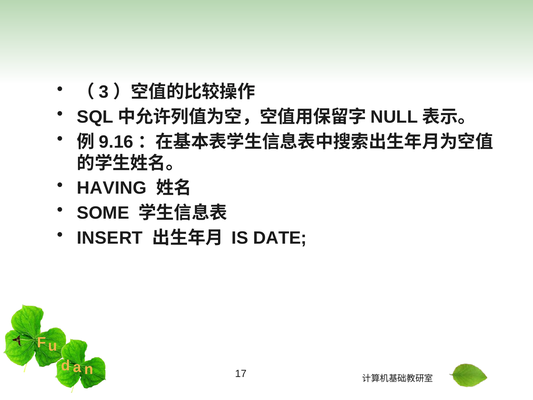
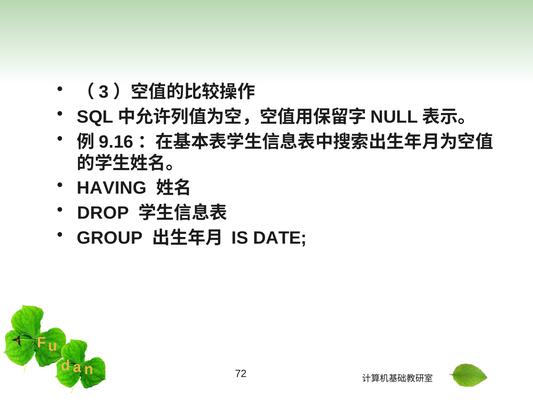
SOME: SOME -> DROP
INSERT: INSERT -> GROUP
17: 17 -> 72
